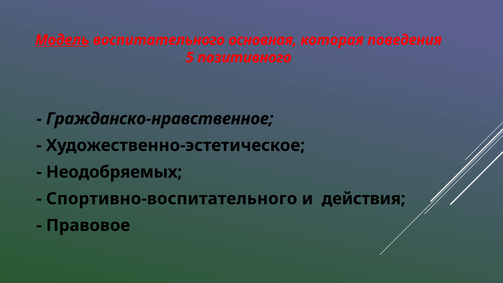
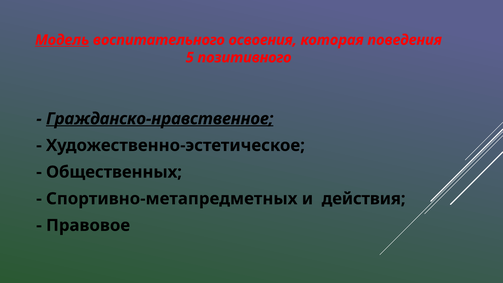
основная: основная -> освоения
Гражданско-нравственное underline: none -> present
Неодобряемых: Неодобряемых -> Общественных
Спортивно-воспитательного: Спортивно-воспитательного -> Спортивно-метапредметных
